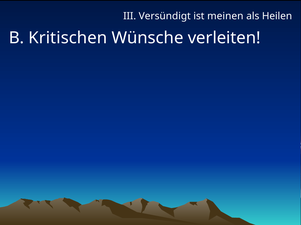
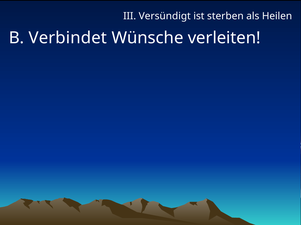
meinen: meinen -> sterben
Kritischen: Kritischen -> Verbindet
